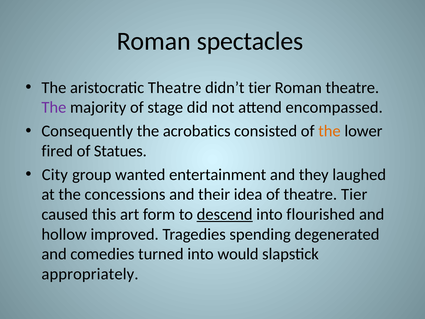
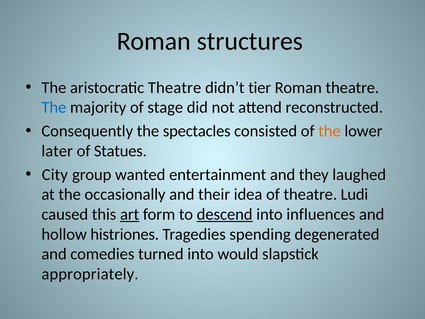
spectacles: spectacles -> structures
The at (54, 107) colour: purple -> blue
encompassed: encompassed -> reconstructed
acrobatics: acrobatics -> spectacles
fired: fired -> later
concessions: concessions -> occasionally
theatre Tier: Tier -> Ludi
art underline: none -> present
flourished: flourished -> influences
improved: improved -> histriones
